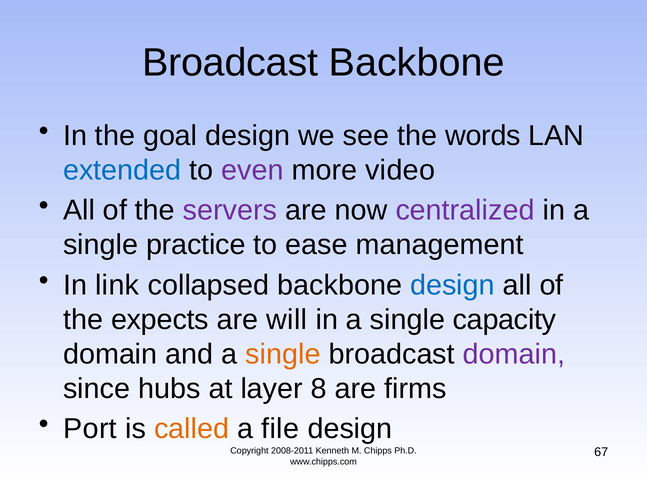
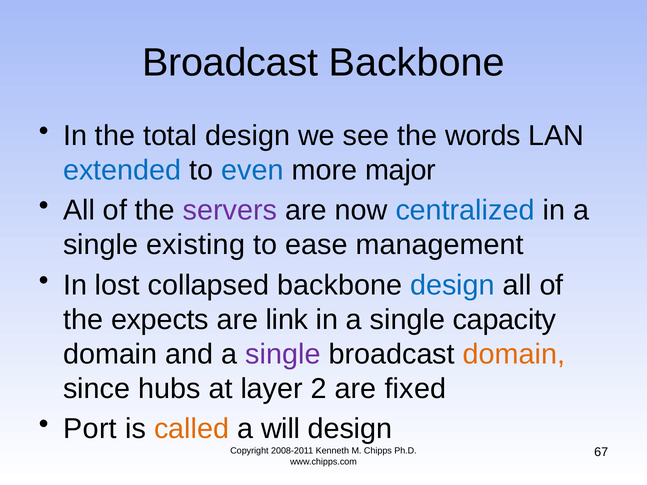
goal: goal -> total
even colour: purple -> blue
video: video -> major
centralized colour: purple -> blue
practice: practice -> existing
link: link -> lost
will: will -> link
single at (283, 354) colour: orange -> purple
domain at (514, 354) colour: purple -> orange
8: 8 -> 2
firms: firms -> fixed
file: file -> will
